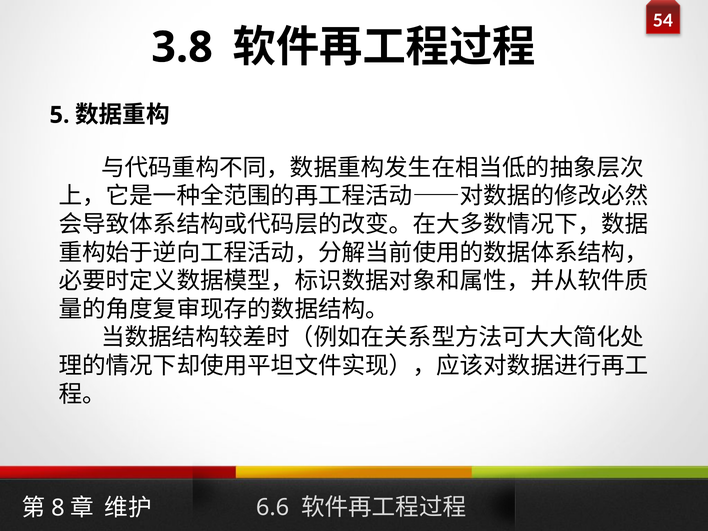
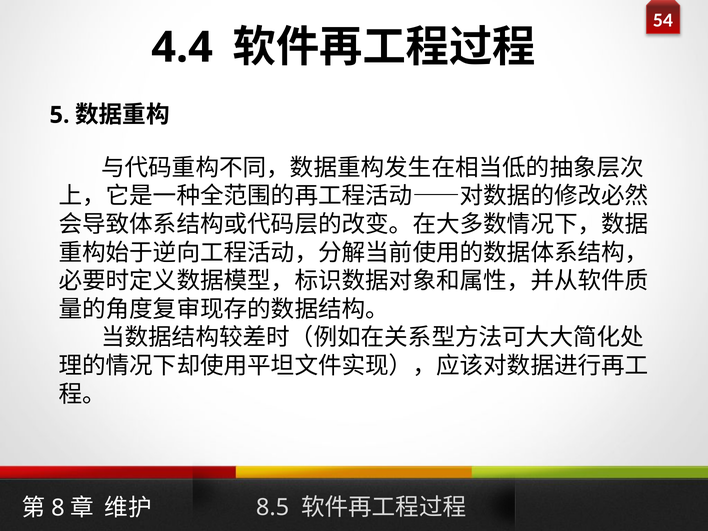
3.8: 3.8 -> 4.4
6.6: 6.6 -> 8.5
